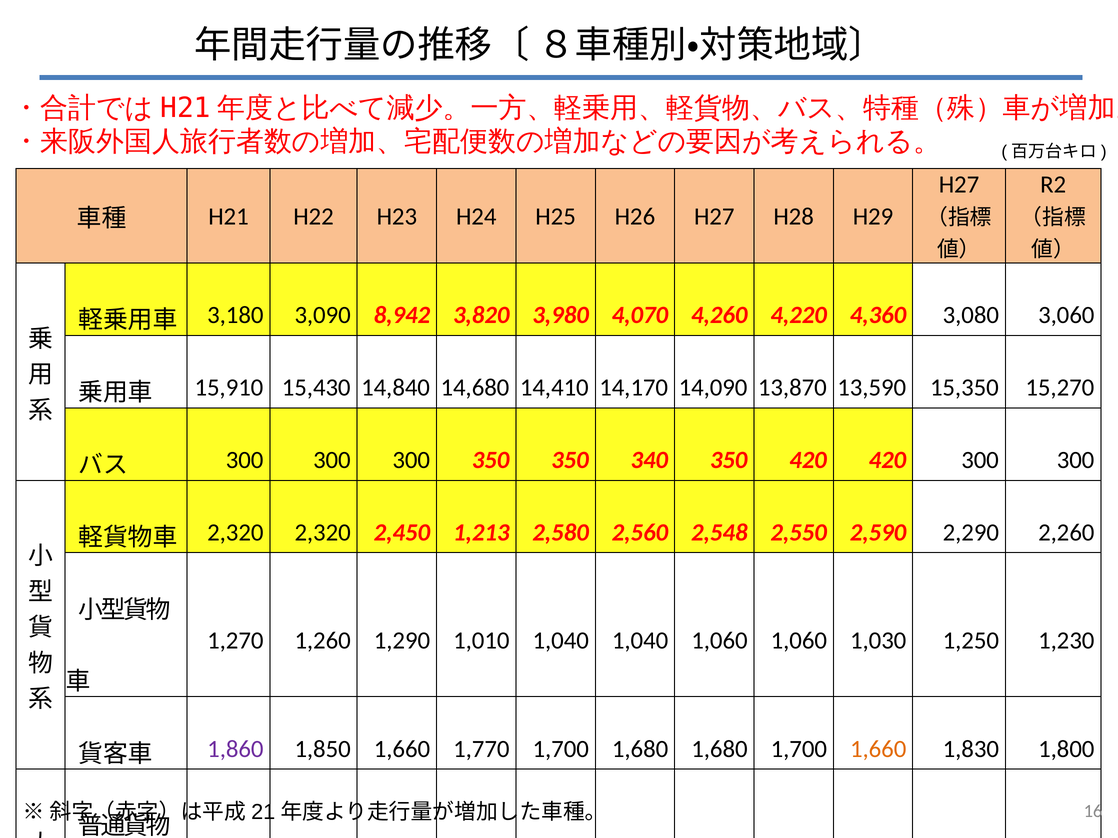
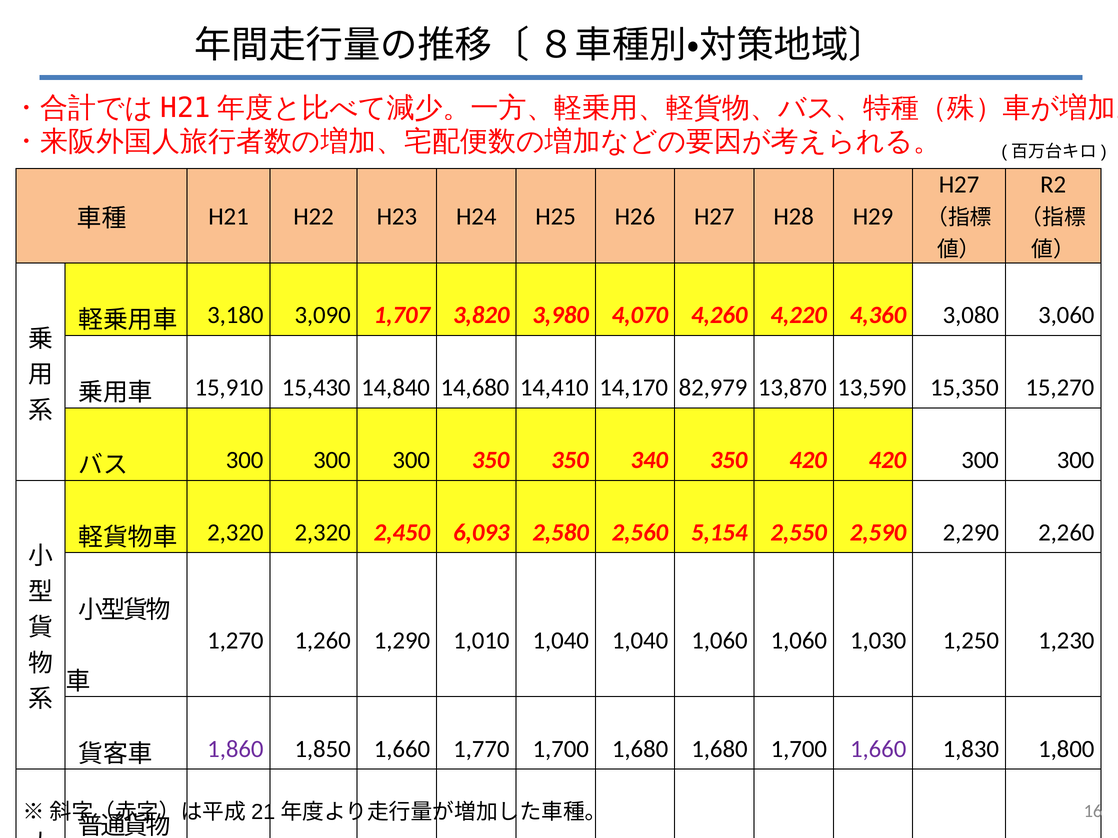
8,942: 8,942 -> 1,707
14,090: 14,090 -> 82,979
1,213: 1,213 -> 6,093
2,548: 2,548 -> 5,154
1,660 at (878, 749) colour: orange -> purple
